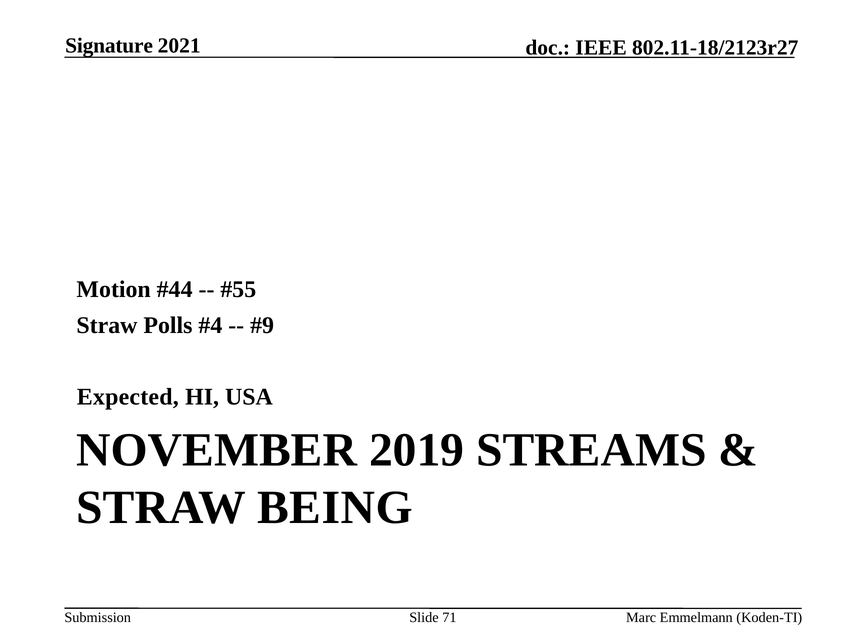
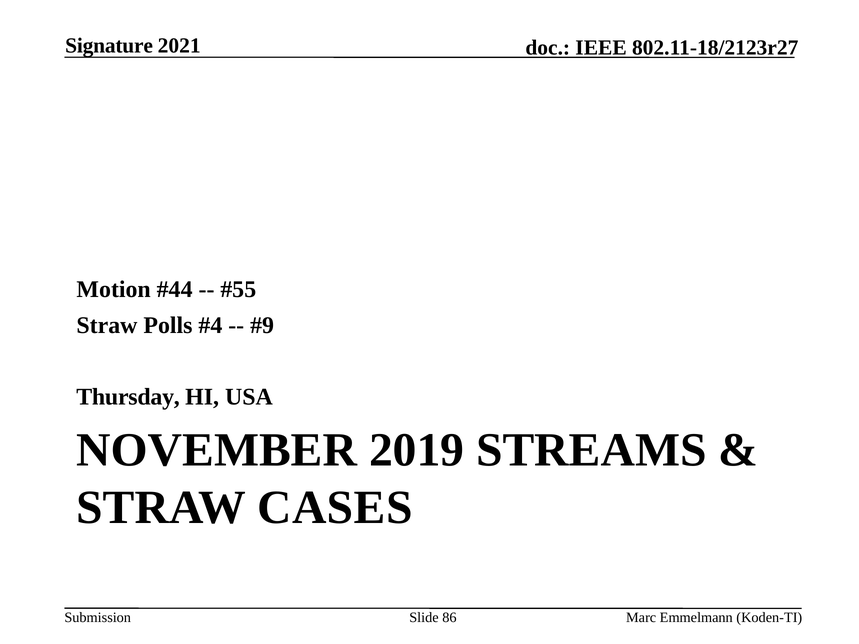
Expected: Expected -> Thursday
BEING: BEING -> CASES
71: 71 -> 86
